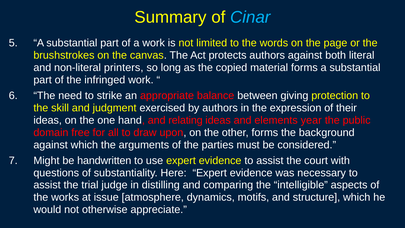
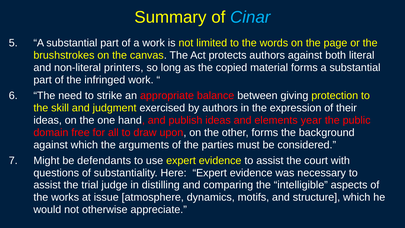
relating: relating -> publish
handwritten: handwritten -> defendants
